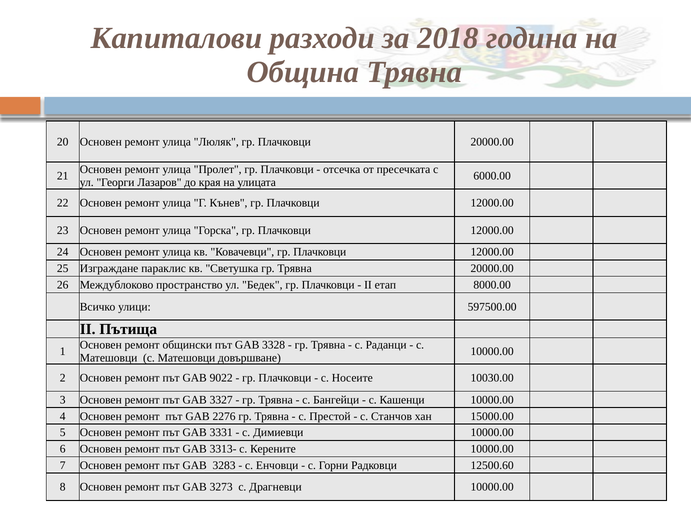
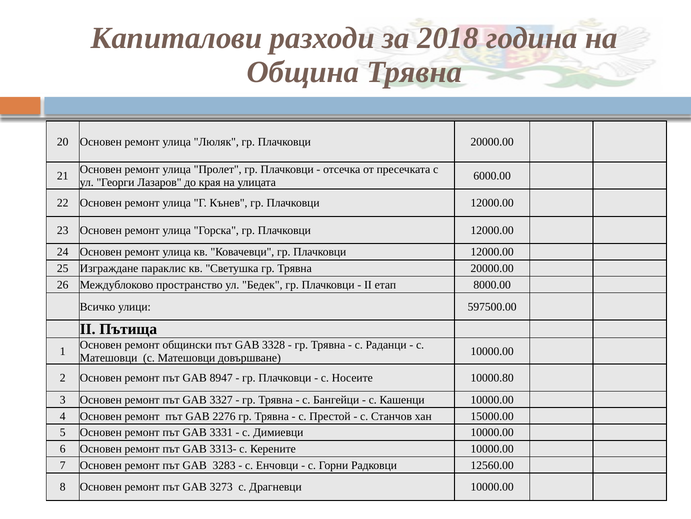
9022: 9022 -> 8947
10030.00: 10030.00 -> 10000.80
12500.60: 12500.60 -> 12560.00
